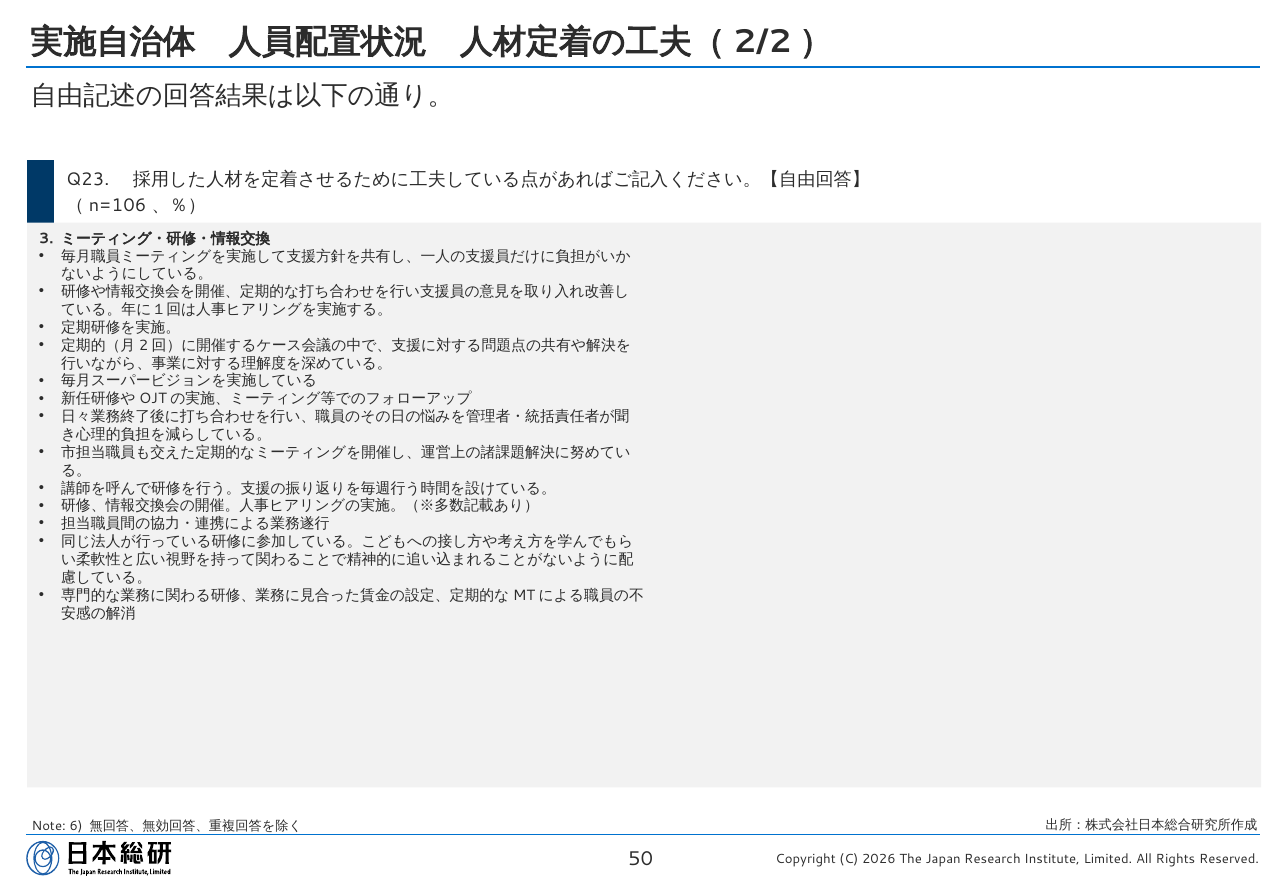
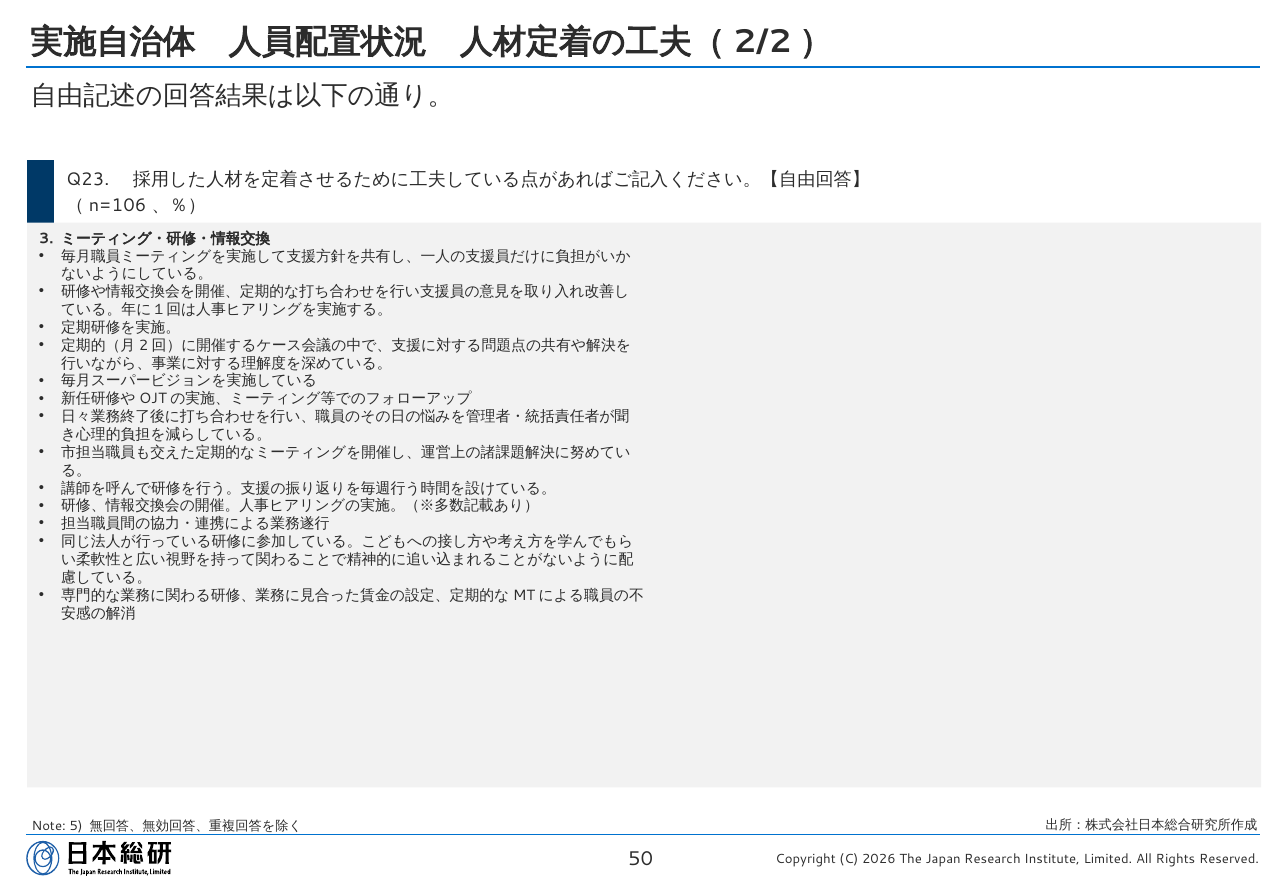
6: 6 -> 5
